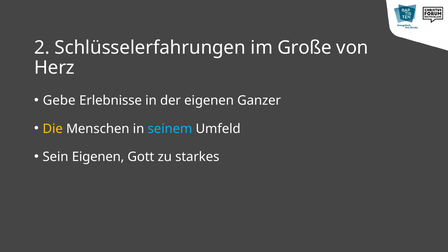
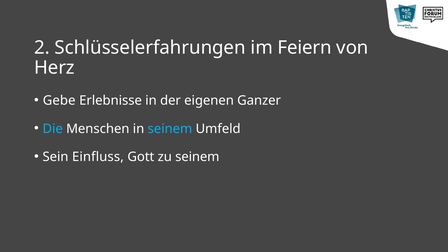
Große: Große -> Feiern
Die colour: yellow -> light blue
Sein Eigenen: Eigenen -> Einfluss
zu starkes: starkes -> seinem
